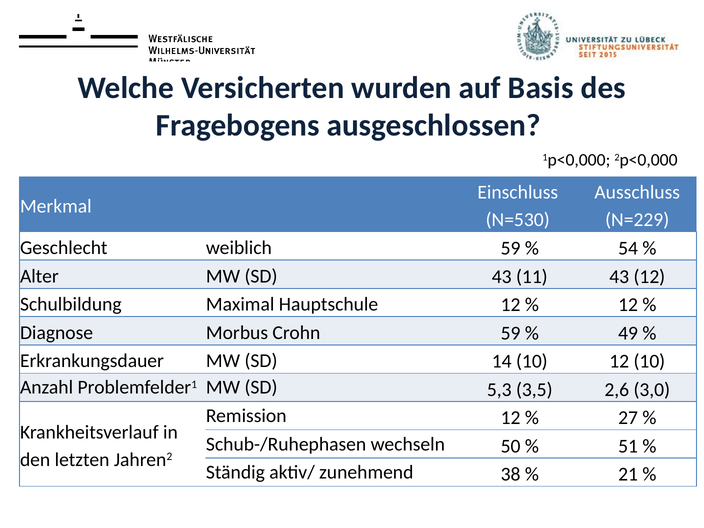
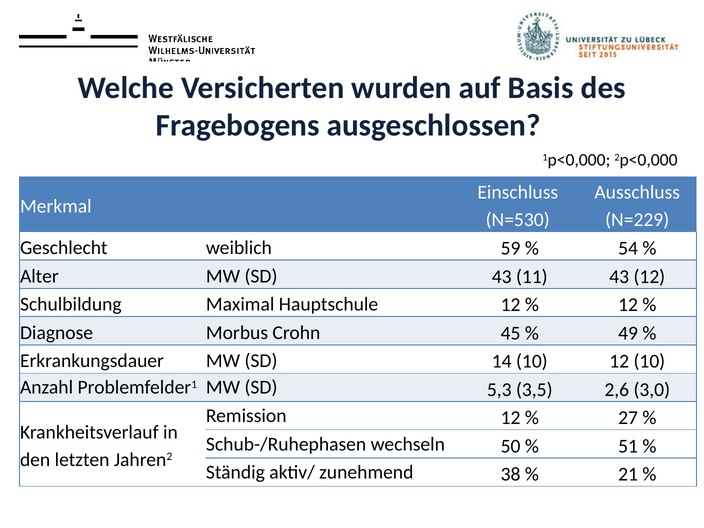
Crohn 59: 59 -> 45
